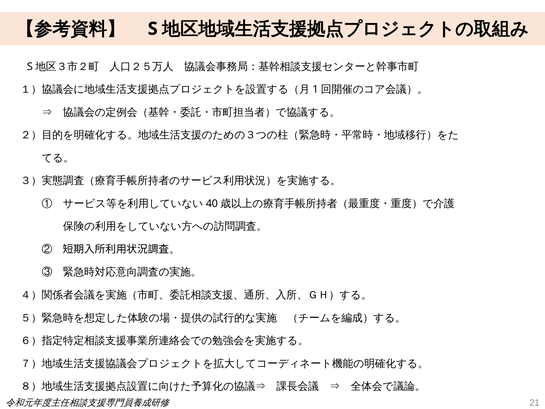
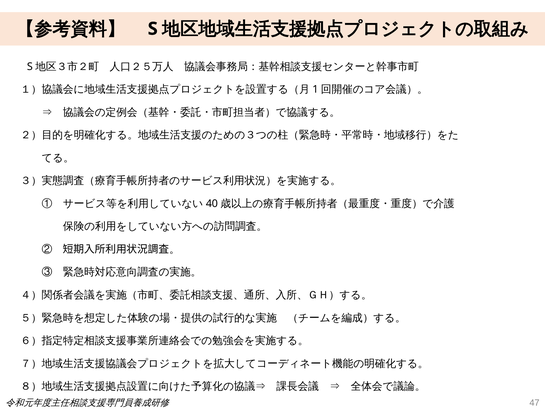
21: 21 -> 47
